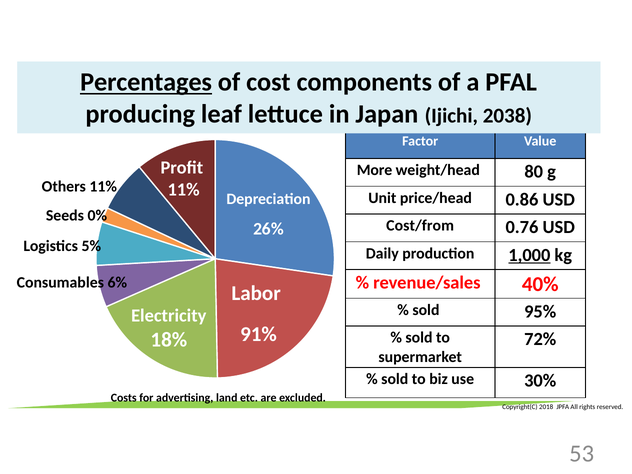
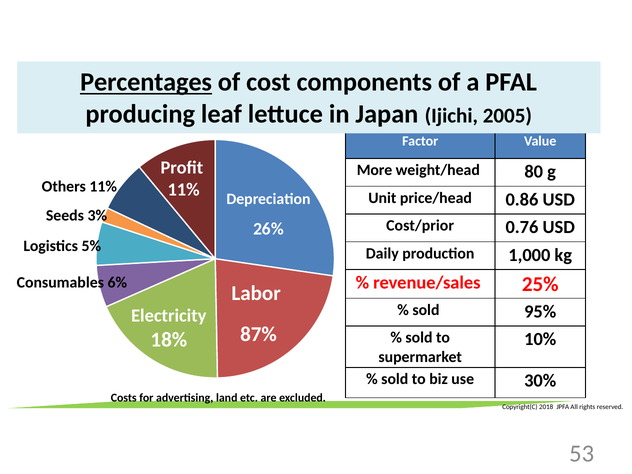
2038: 2038 -> 2005
0%: 0% -> 3%
Cost/from: Cost/from -> Cost/prior
1,000 underline: present -> none
40%: 40% -> 25%
91%: 91% -> 87%
72%: 72% -> 10%
